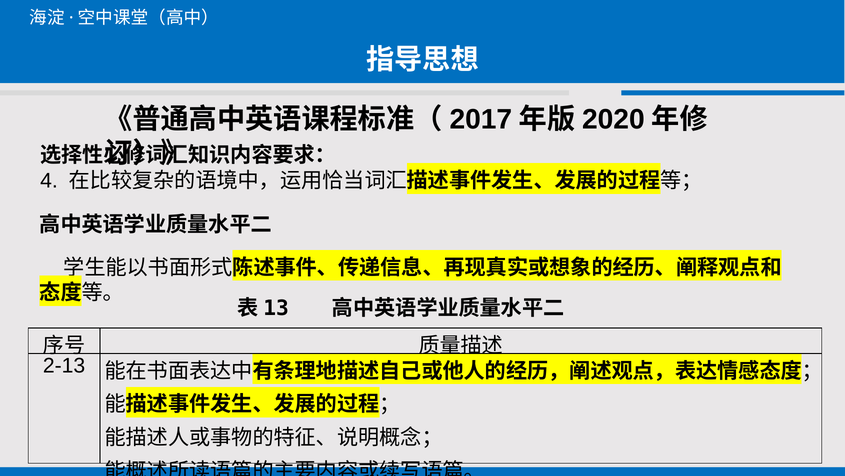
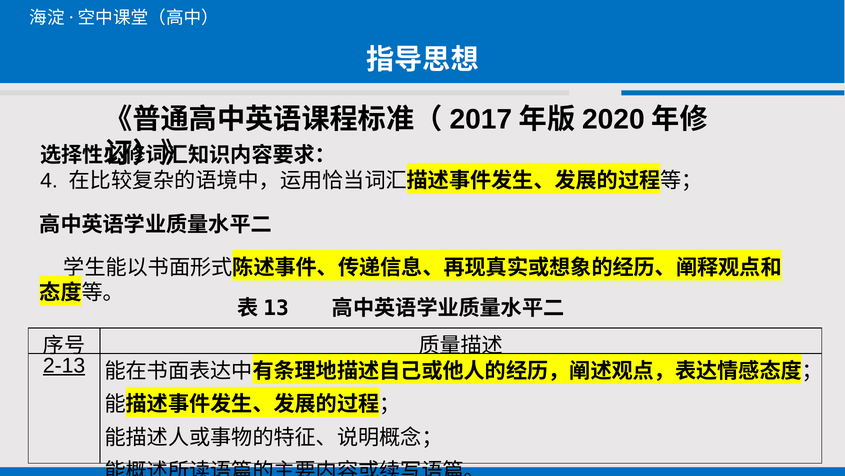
2-13 underline: none -> present
